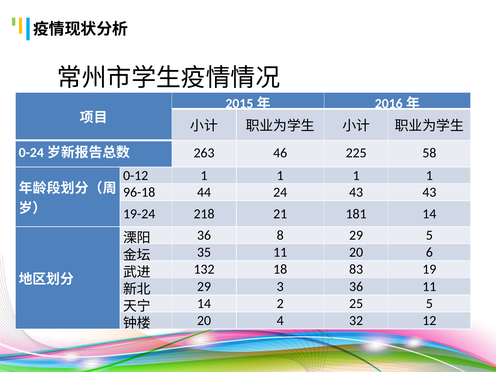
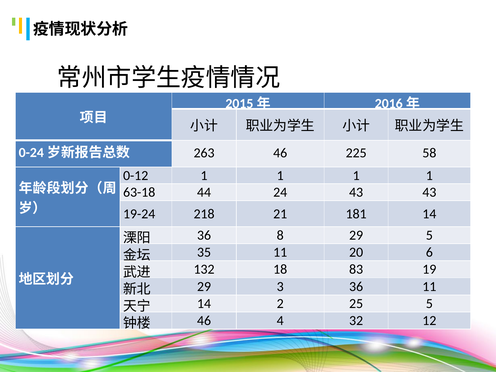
96-18: 96-18 -> 63-18
20 at (204, 321): 20 -> 46
